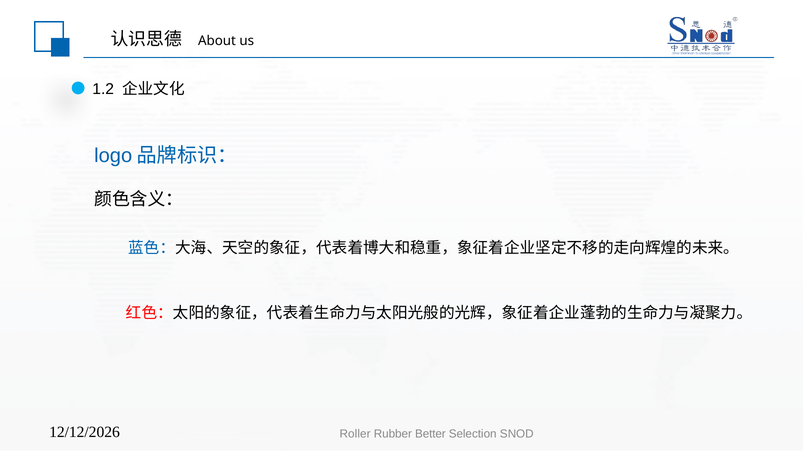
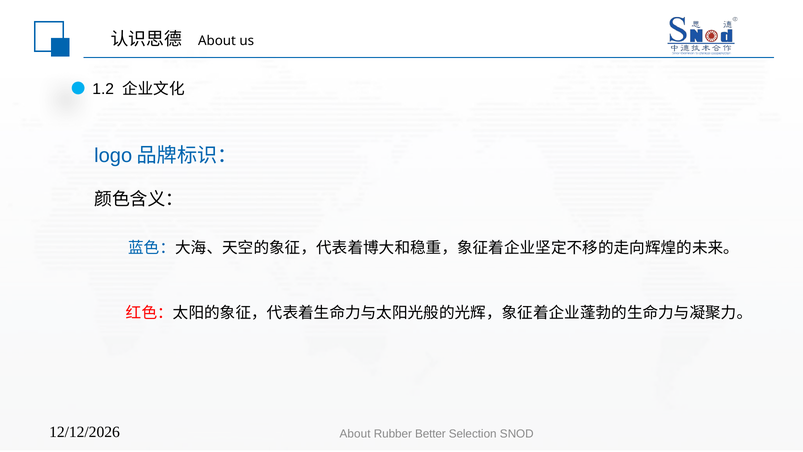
Roller at (355, 434): Roller -> About
